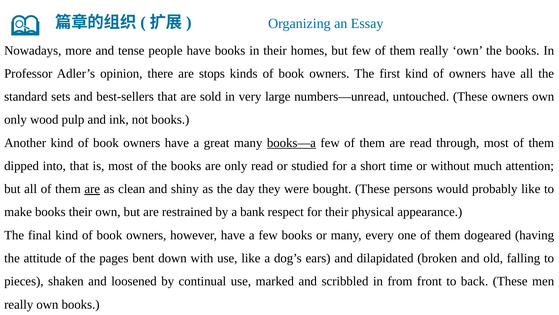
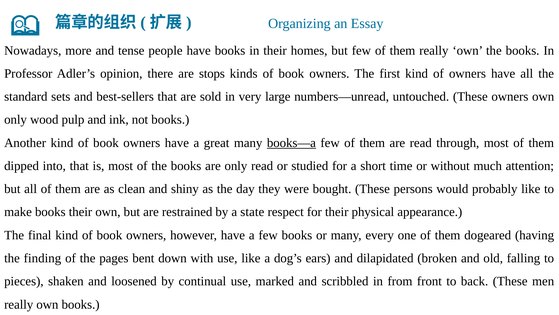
are at (92, 189) underline: present -> none
bank: bank -> state
attitude: attitude -> finding
